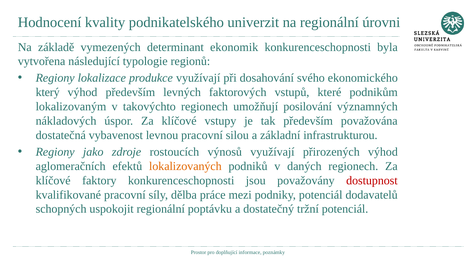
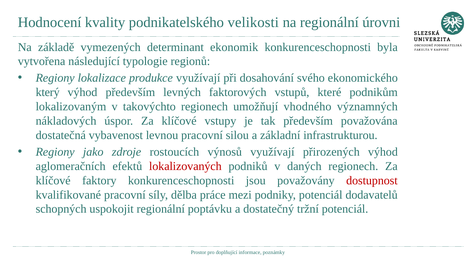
univerzit: univerzit -> velikosti
posilování: posilování -> vhodného
lokalizovaných colour: orange -> red
